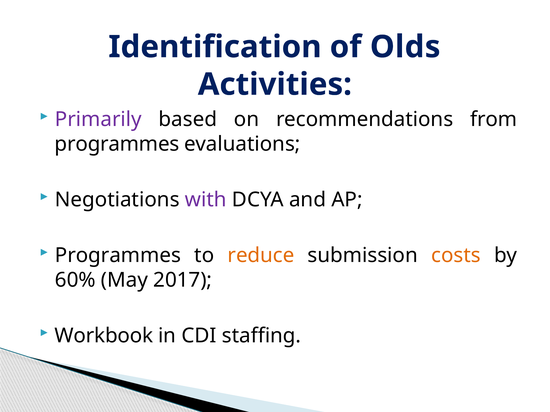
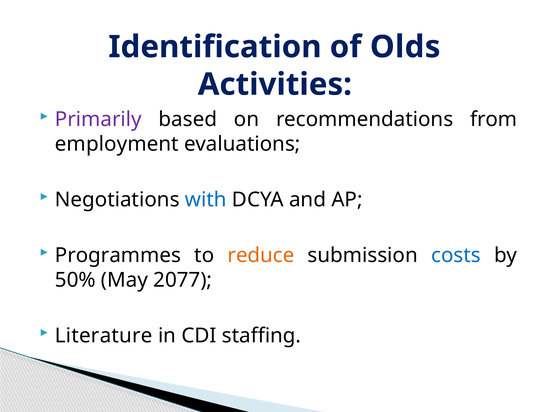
programmes at (117, 144): programmes -> employment
with colour: purple -> blue
costs colour: orange -> blue
60%: 60% -> 50%
2017: 2017 -> 2077
Workbook: Workbook -> Literature
